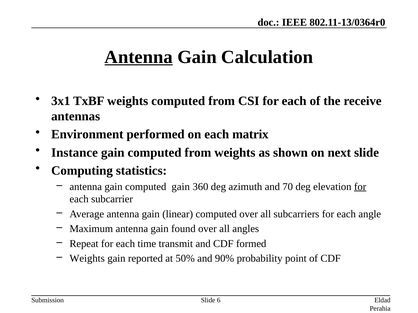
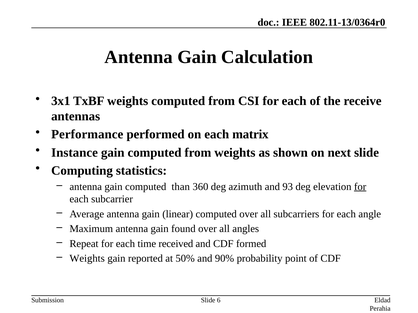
Antenna at (139, 57) underline: present -> none
Environment: Environment -> Performance
computed gain: gain -> than
70: 70 -> 93
transmit: transmit -> received
